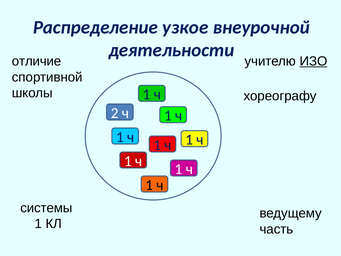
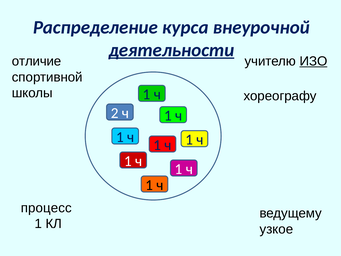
узкое: узкое -> курса
деятельности underline: none -> present
системы: системы -> процесс
часть: часть -> узкое
